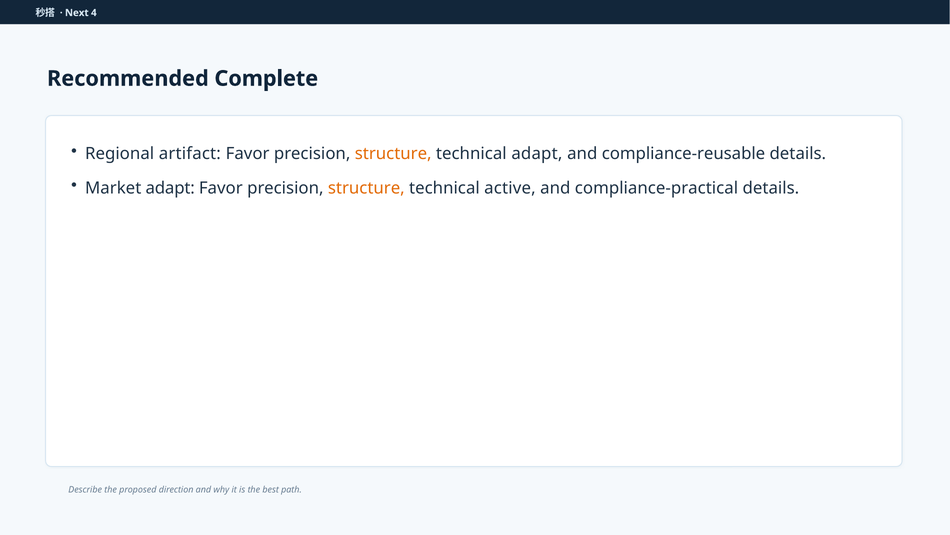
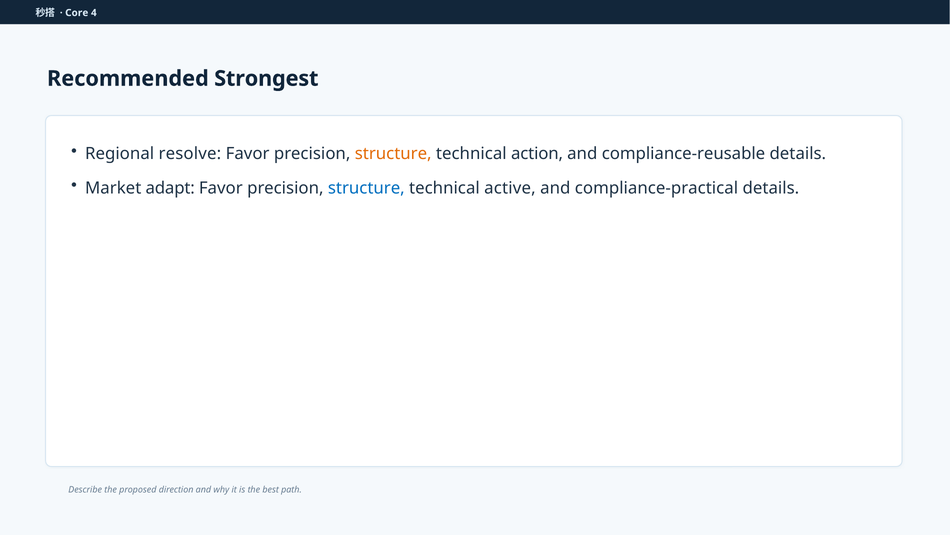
Next: Next -> Core
Complete: Complete -> Strongest
artifact: artifact -> resolve
technical adapt: adapt -> action
structure at (366, 188) colour: orange -> blue
